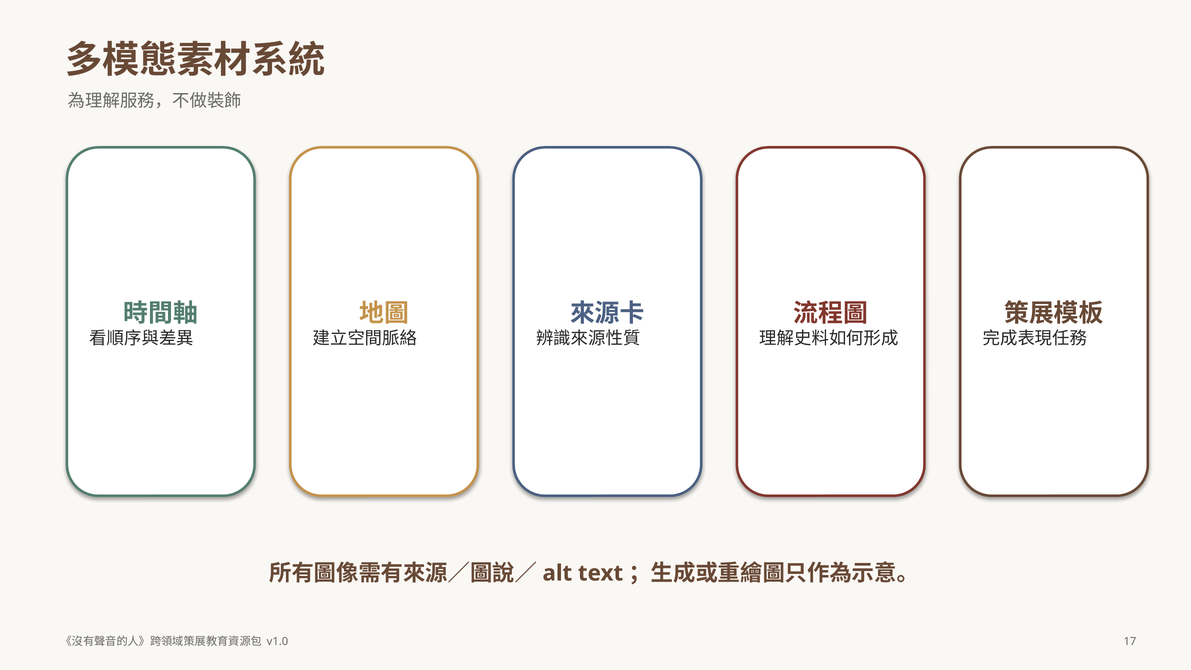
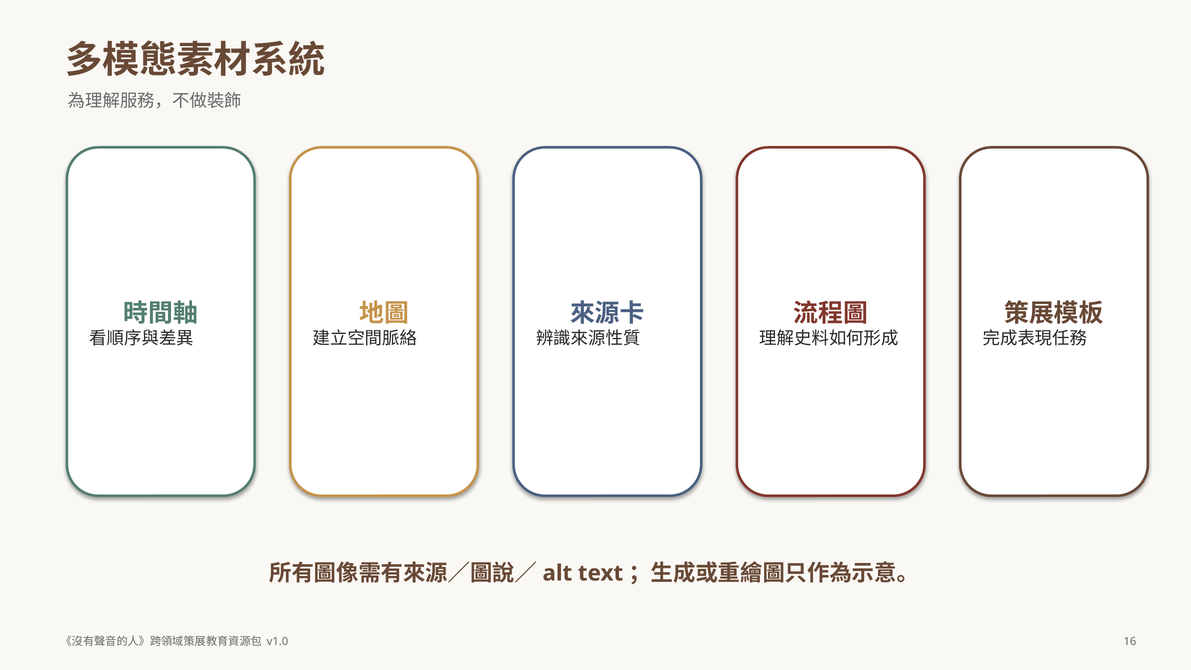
17: 17 -> 16
